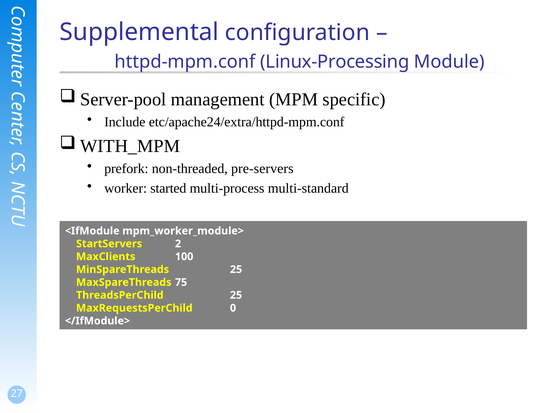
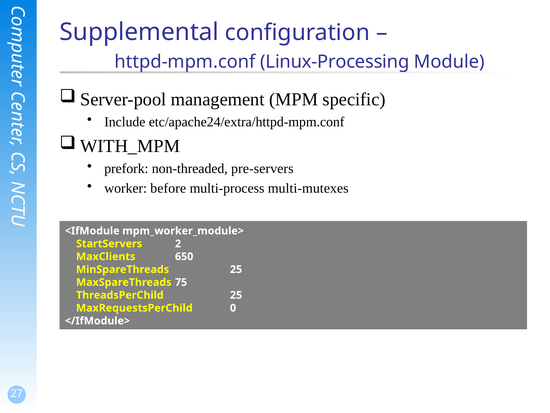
started: started -> before
multi-standard: multi-standard -> multi-mutexes
100: 100 -> 650
